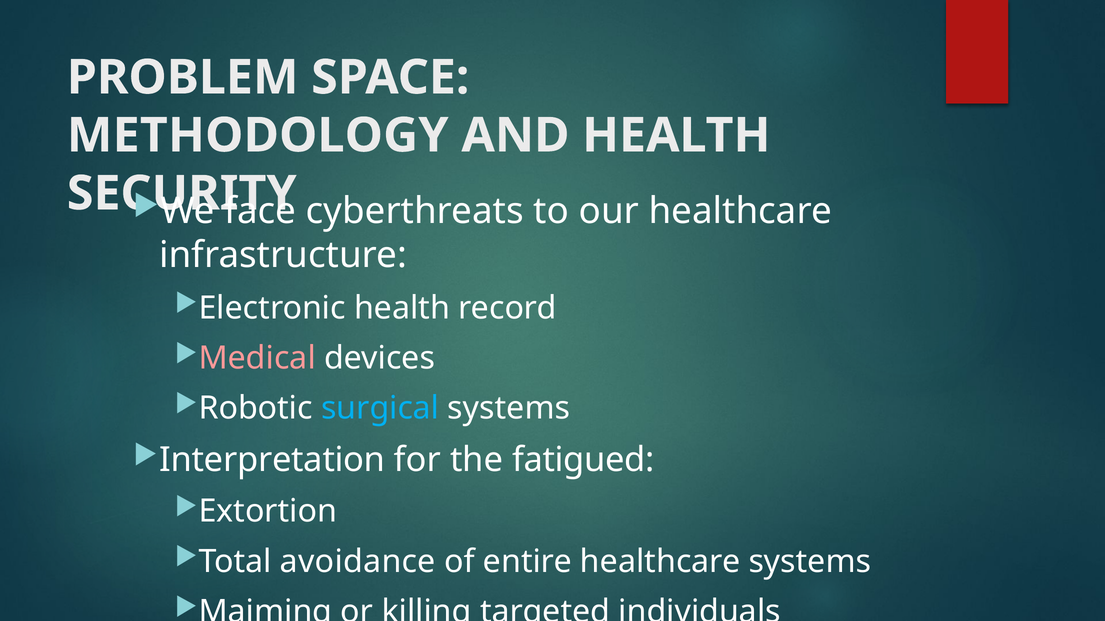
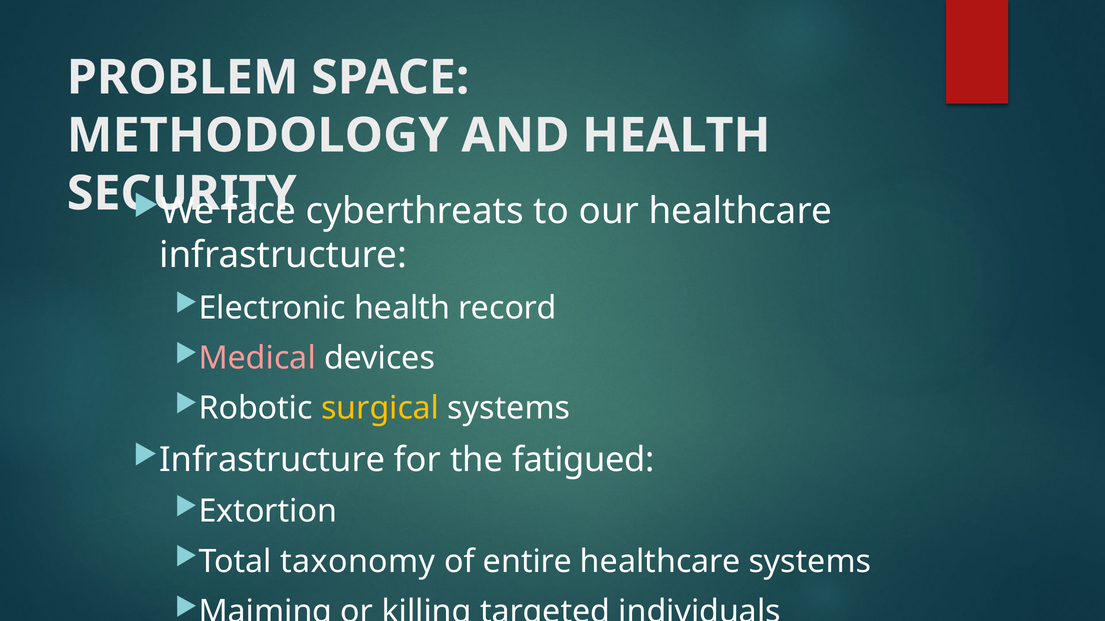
surgical colour: light blue -> yellow
Interpretation at (272, 460): Interpretation -> Infrastructure
avoidance: avoidance -> taxonomy
